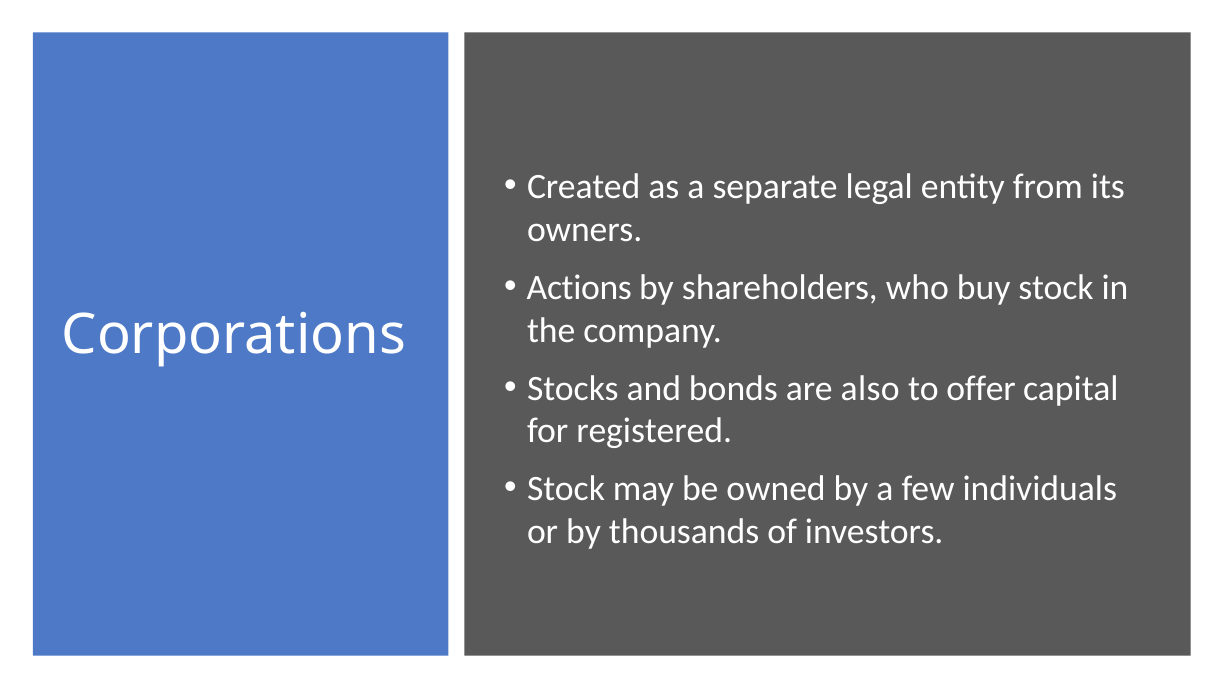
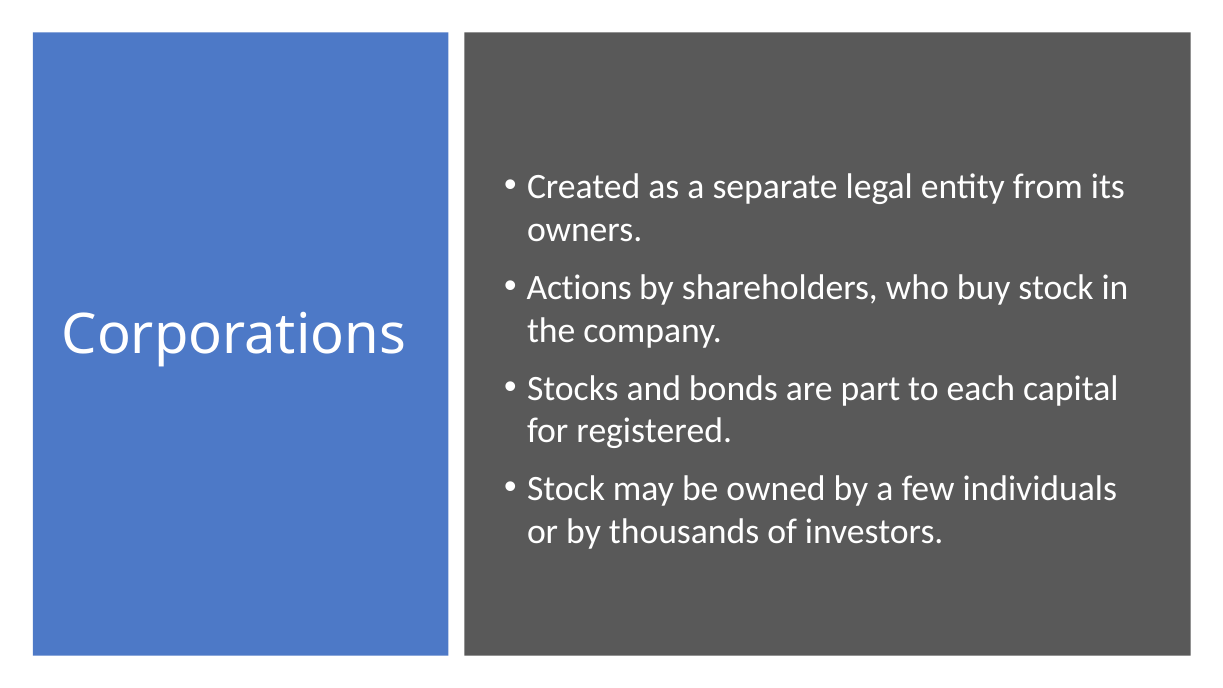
also: also -> part
offer: offer -> each
